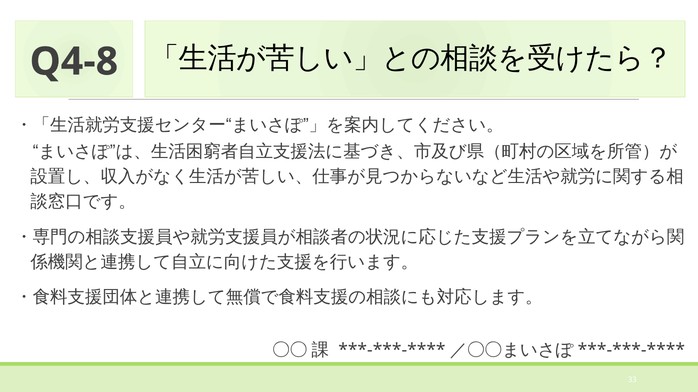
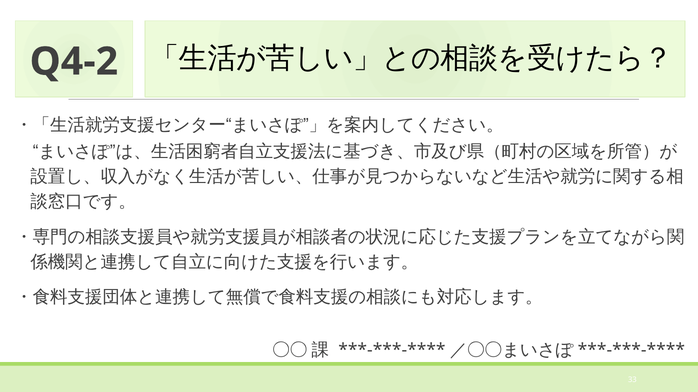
Q4-8: Q4-8 -> Q4-2
